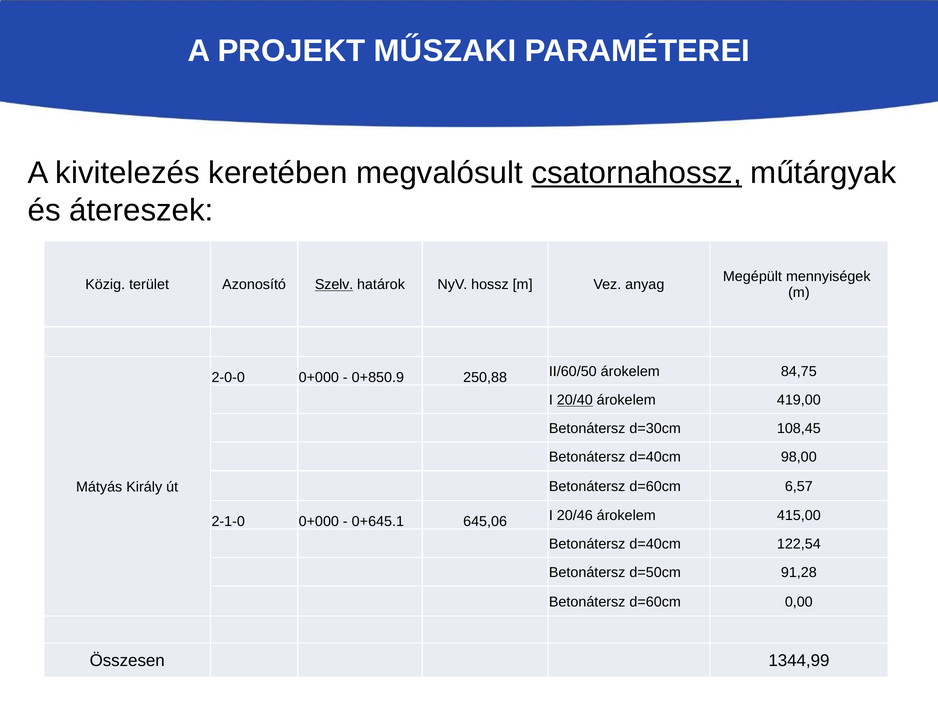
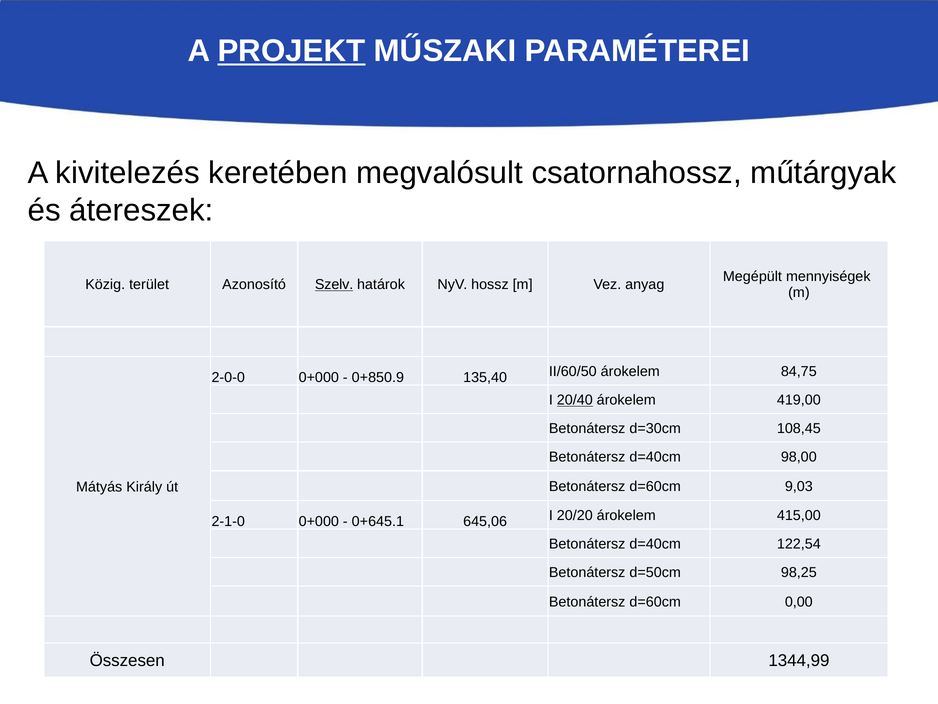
PROJEKT underline: none -> present
csatornahossz underline: present -> none
250,88: 250,88 -> 135,40
6,57: 6,57 -> 9,03
20/46: 20/46 -> 20/20
91,28: 91,28 -> 98,25
